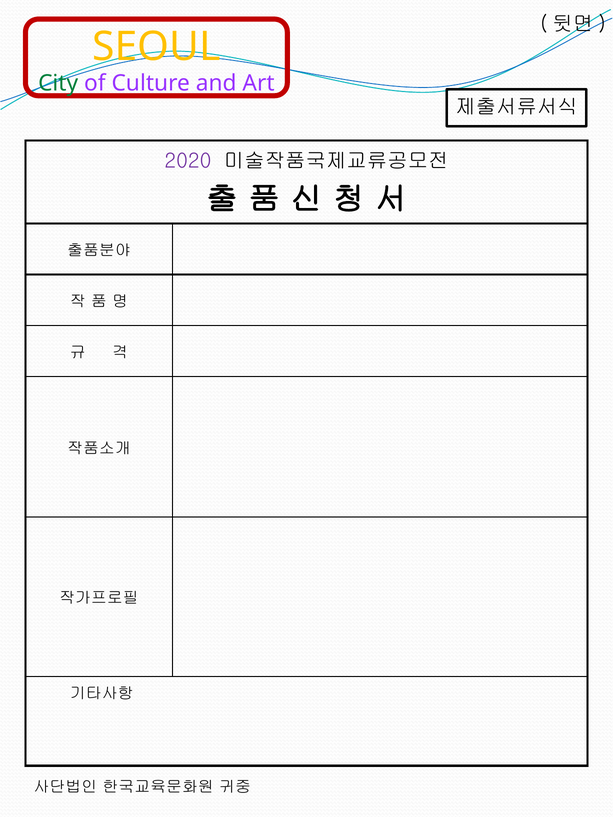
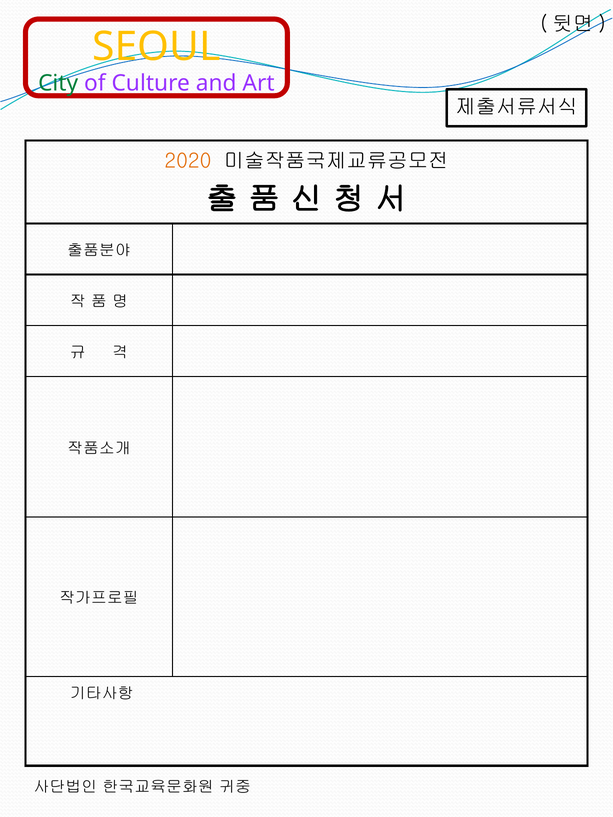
2020 colour: purple -> orange
